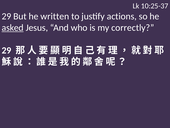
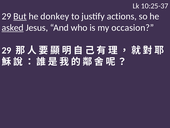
But underline: none -> present
written: written -> donkey
correctly: correctly -> occasion
